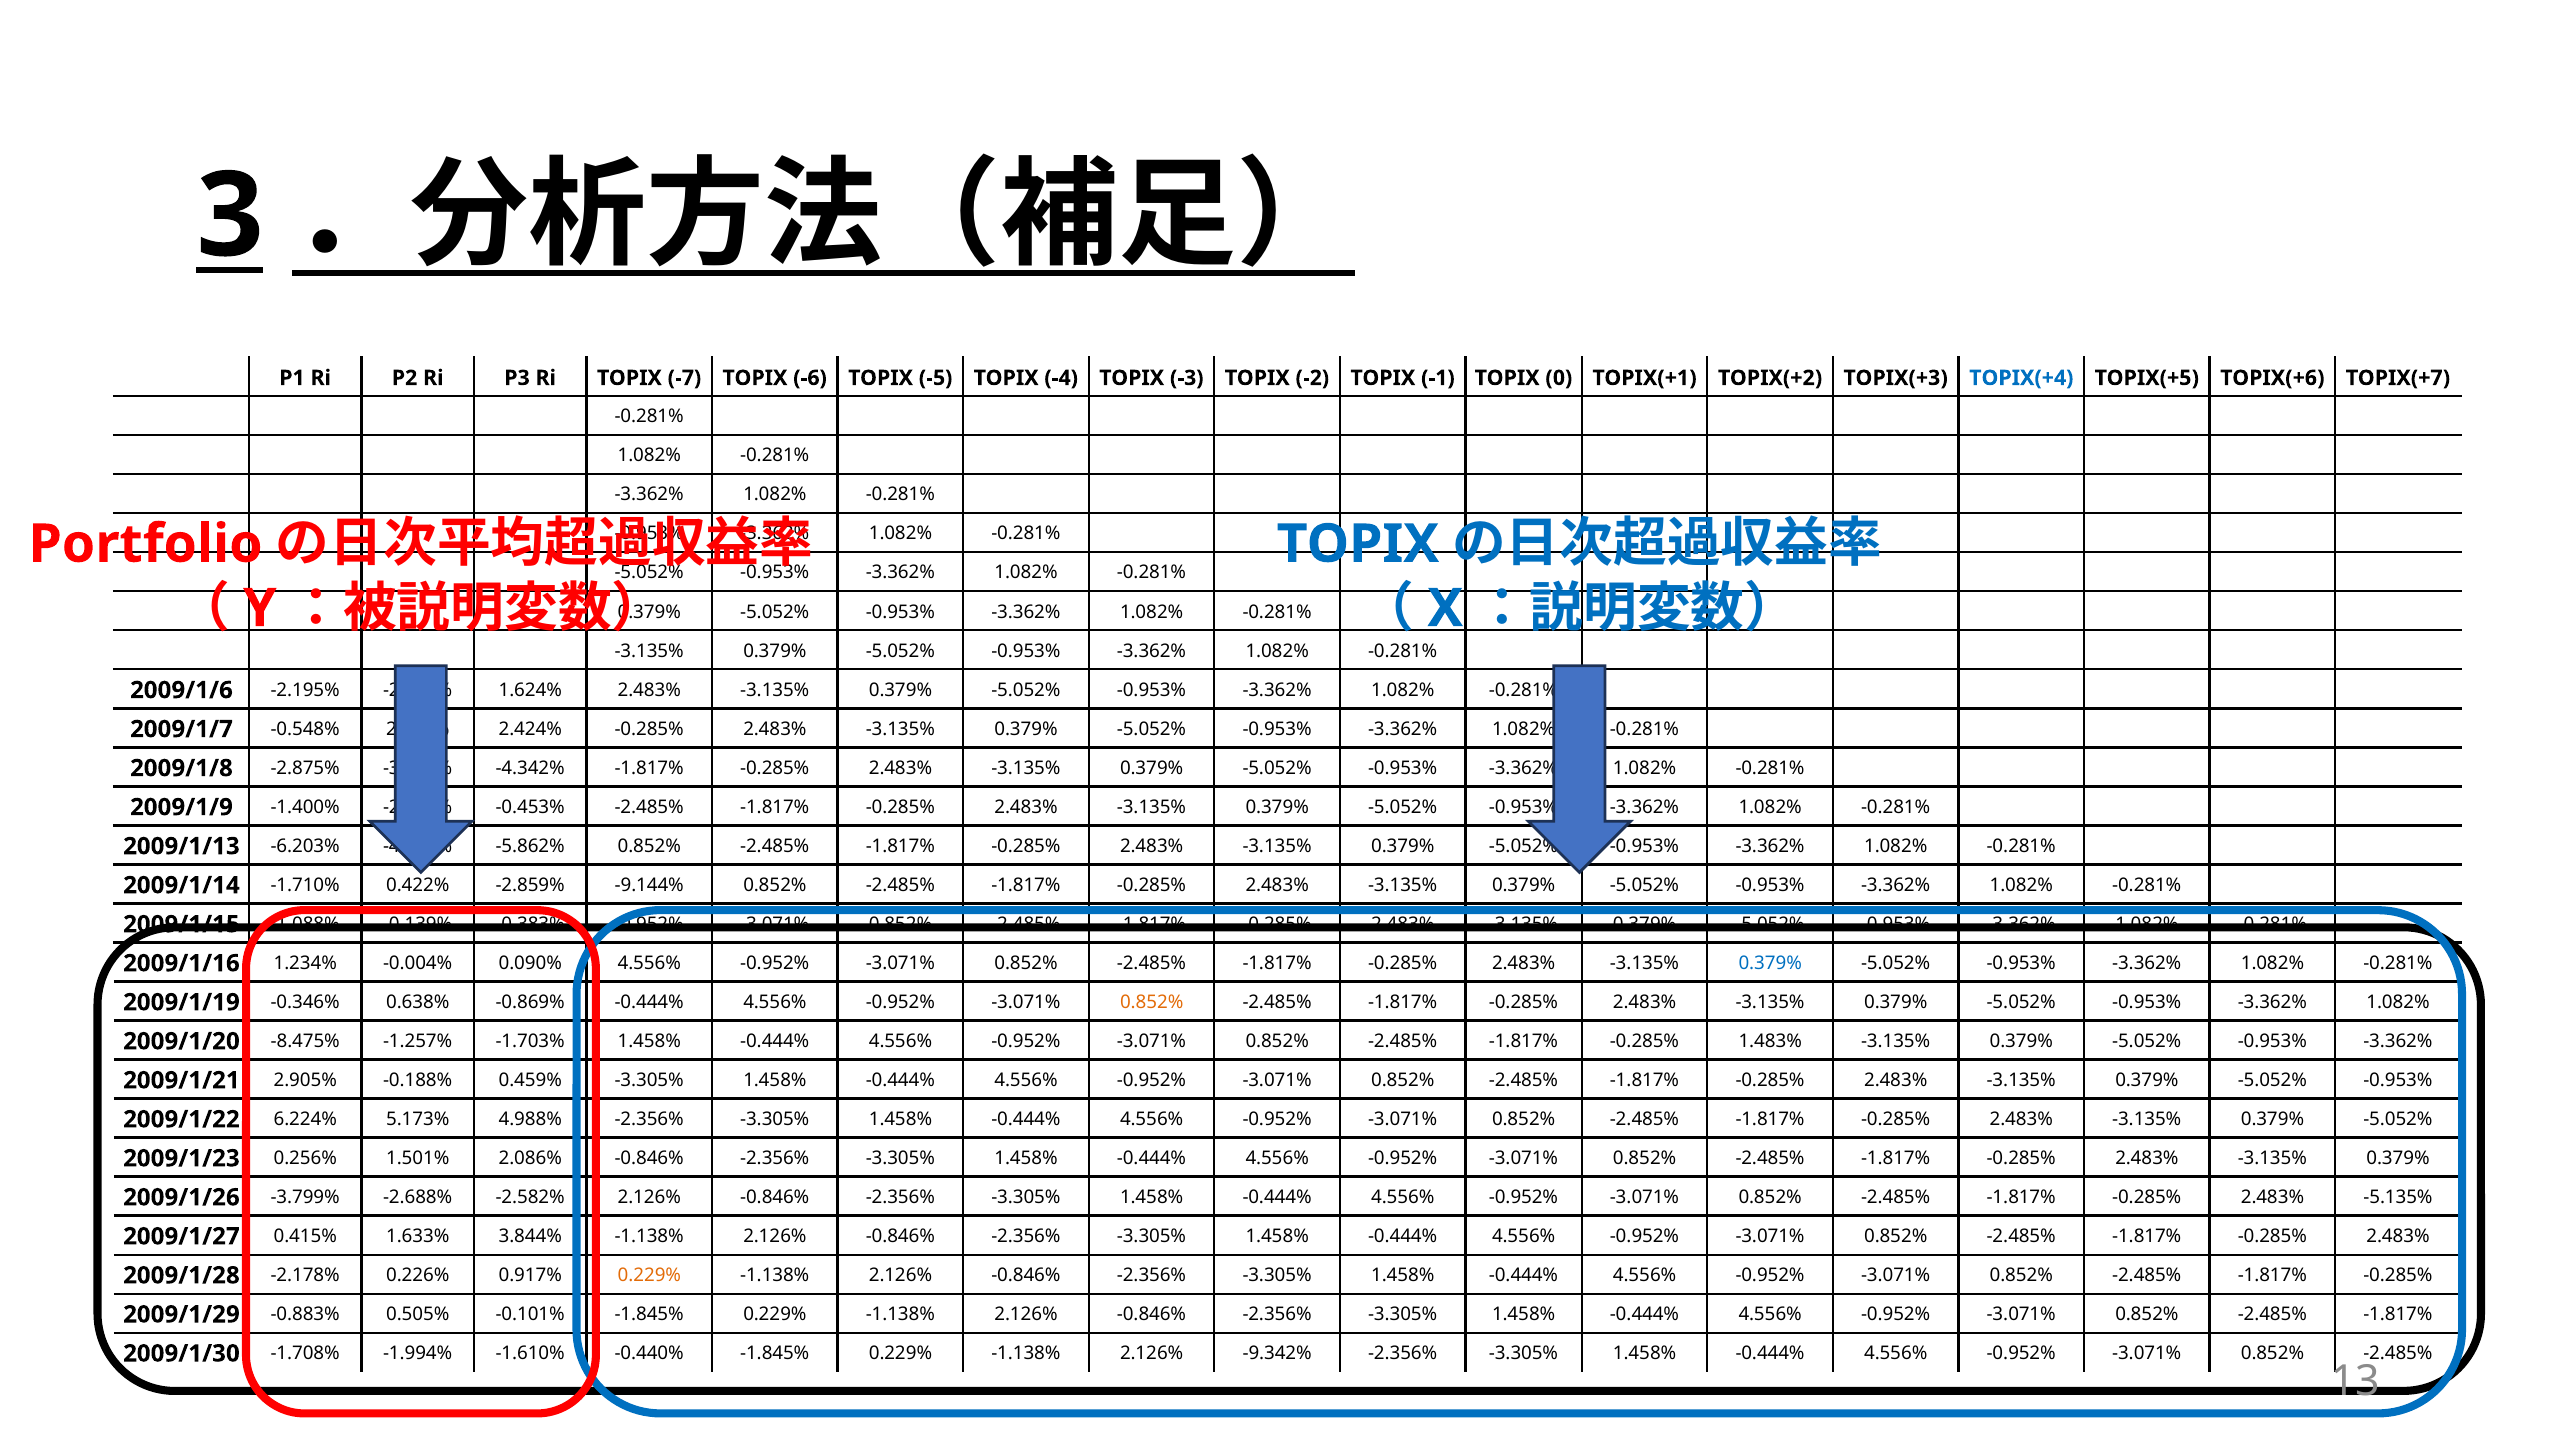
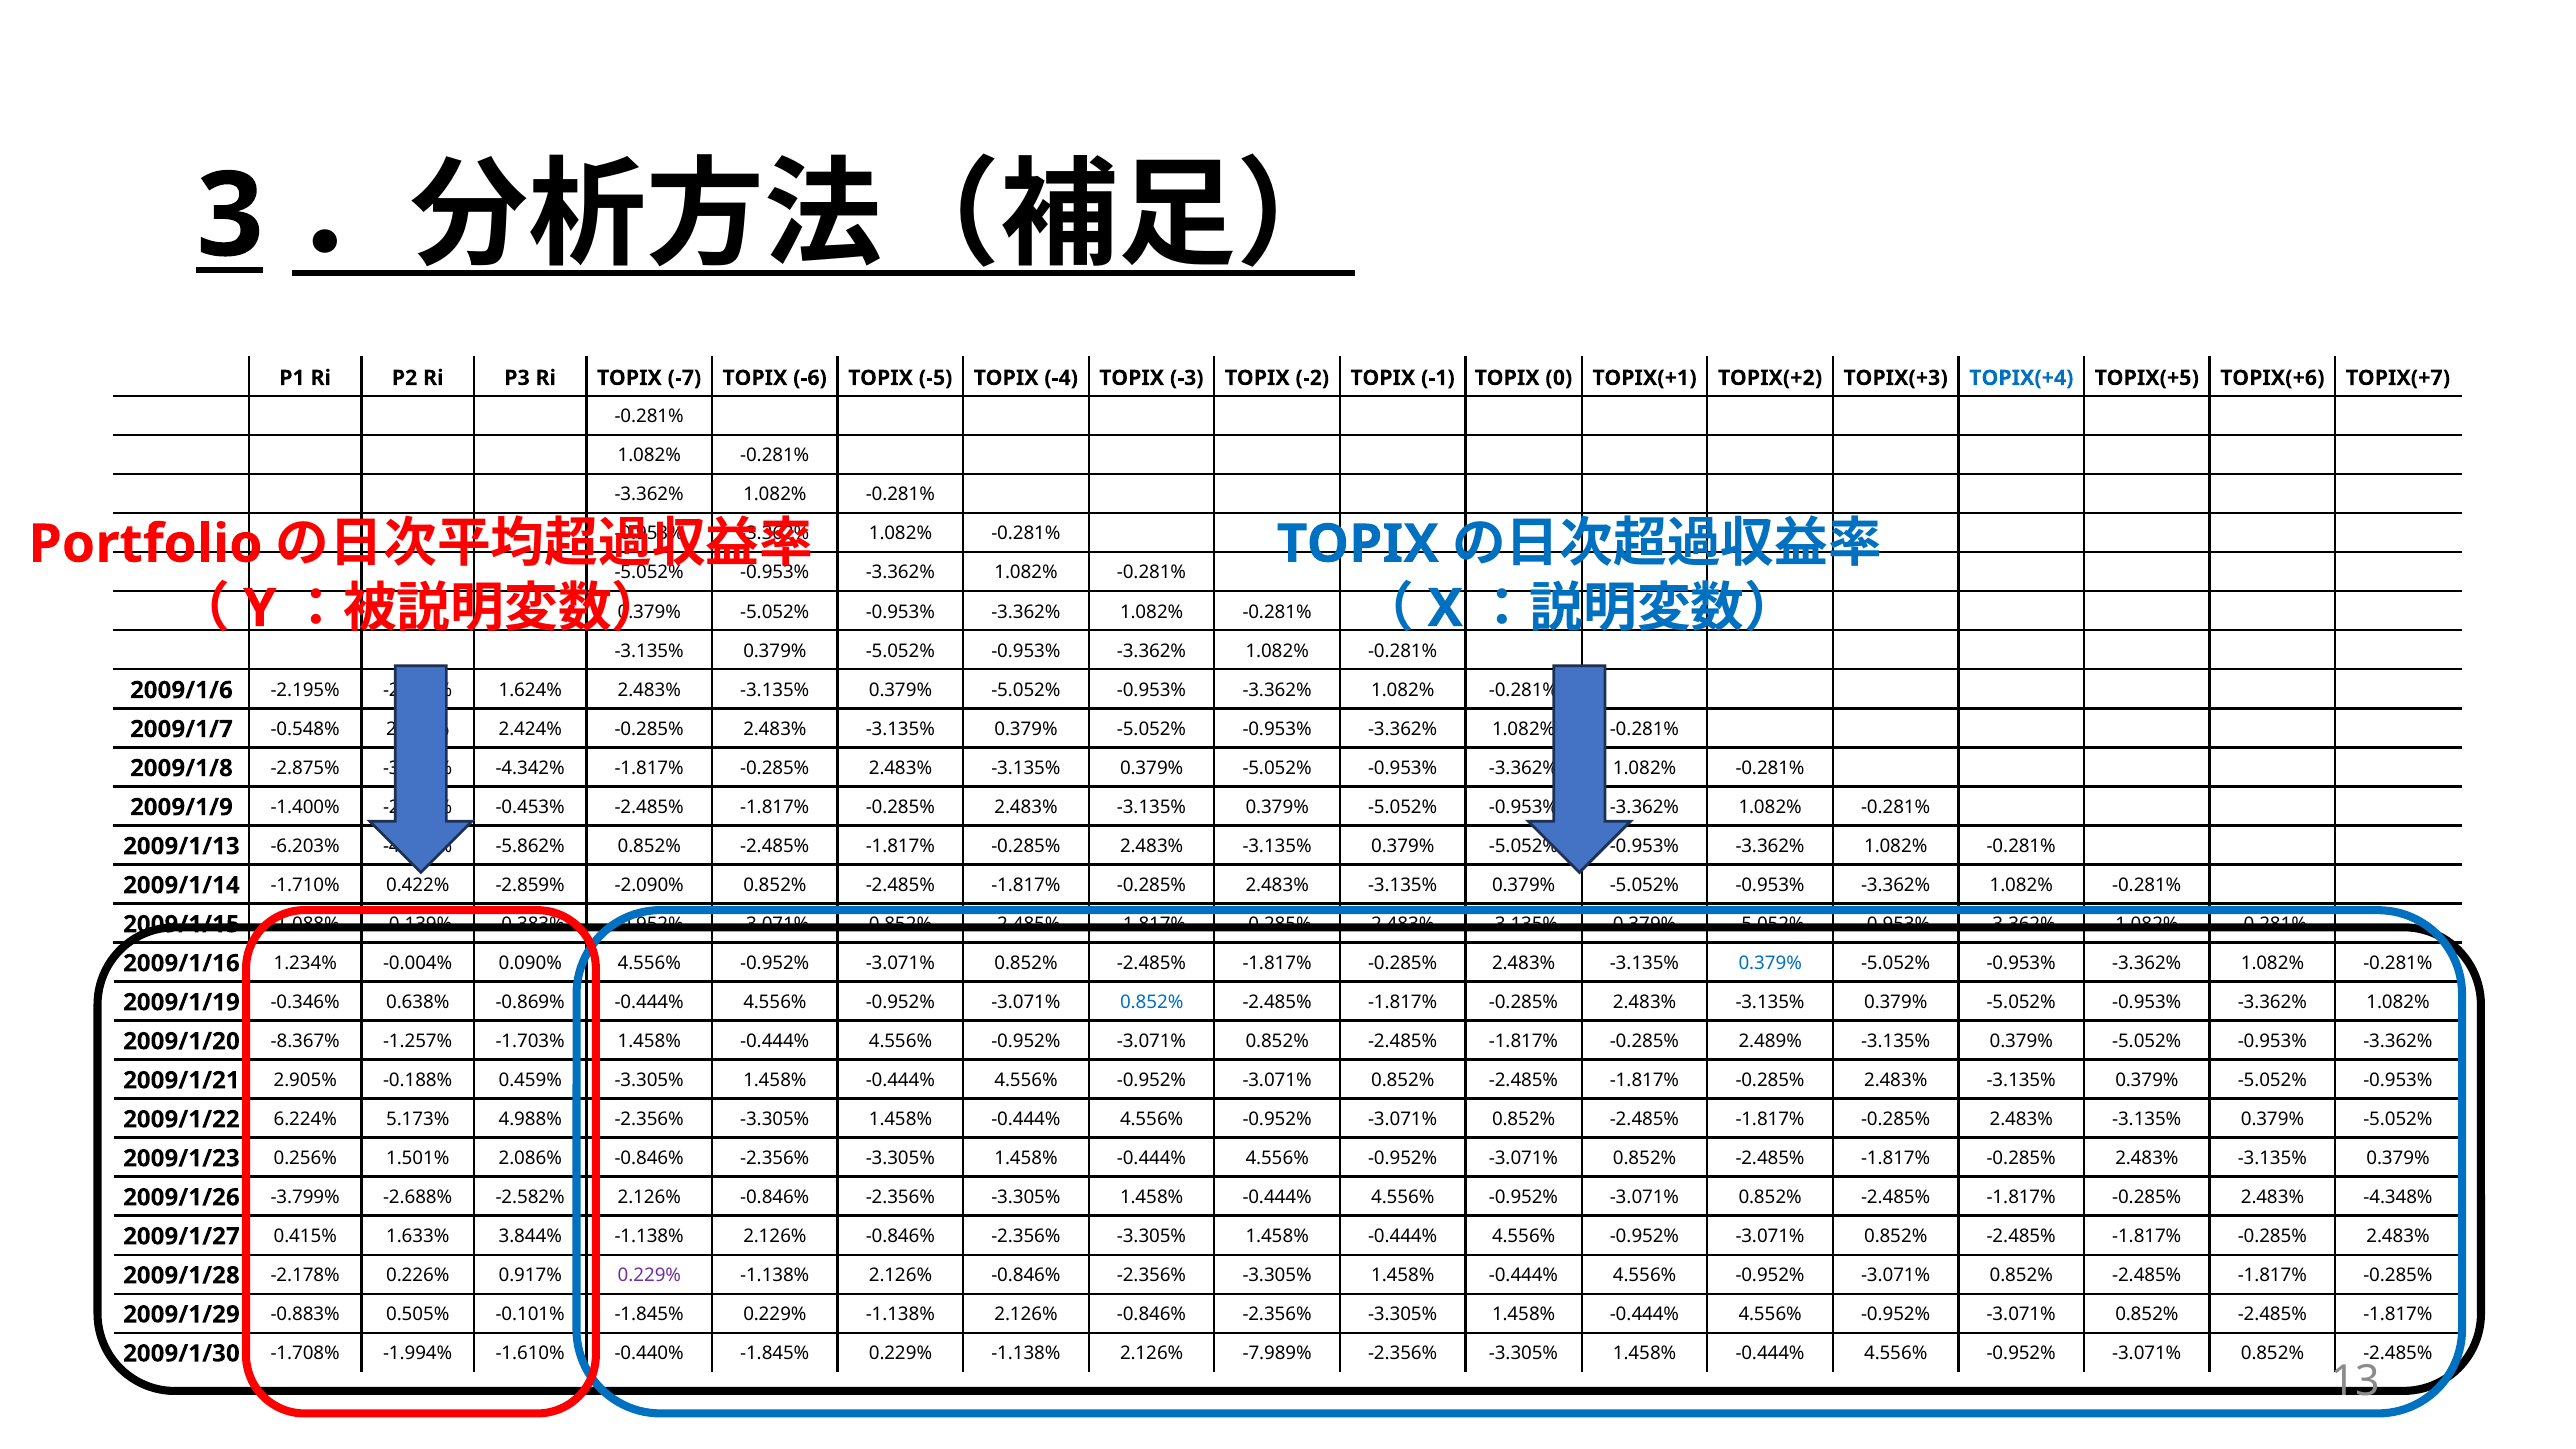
-9.144%: -9.144% -> -2.090%
0.852% at (1152, 1002) colour: orange -> blue
-8.475%: -8.475% -> -8.367%
1.483%: 1.483% -> 2.489%
-5.135%: -5.135% -> -4.348%
0.229% at (649, 1275) colour: orange -> purple
-9.342%: -9.342% -> -7.989%
